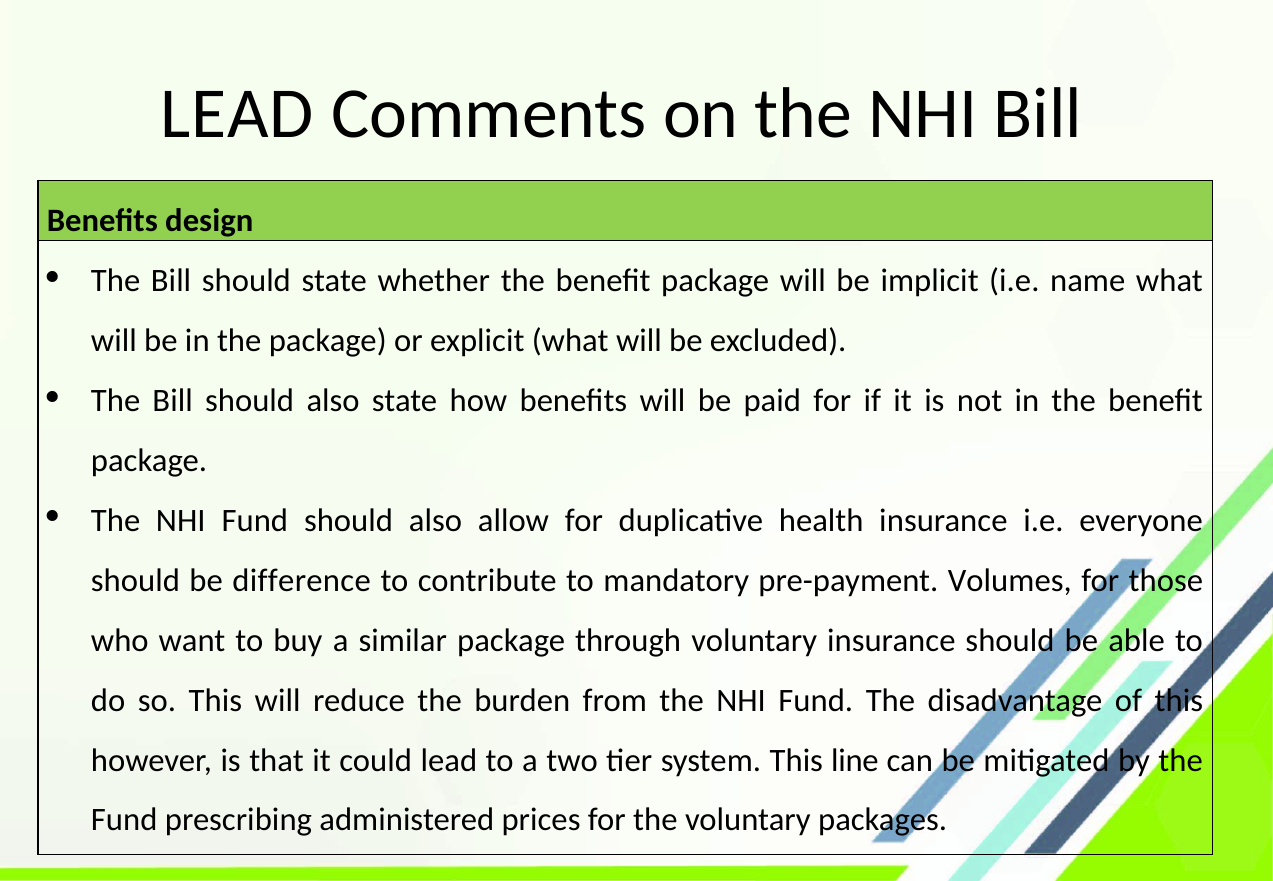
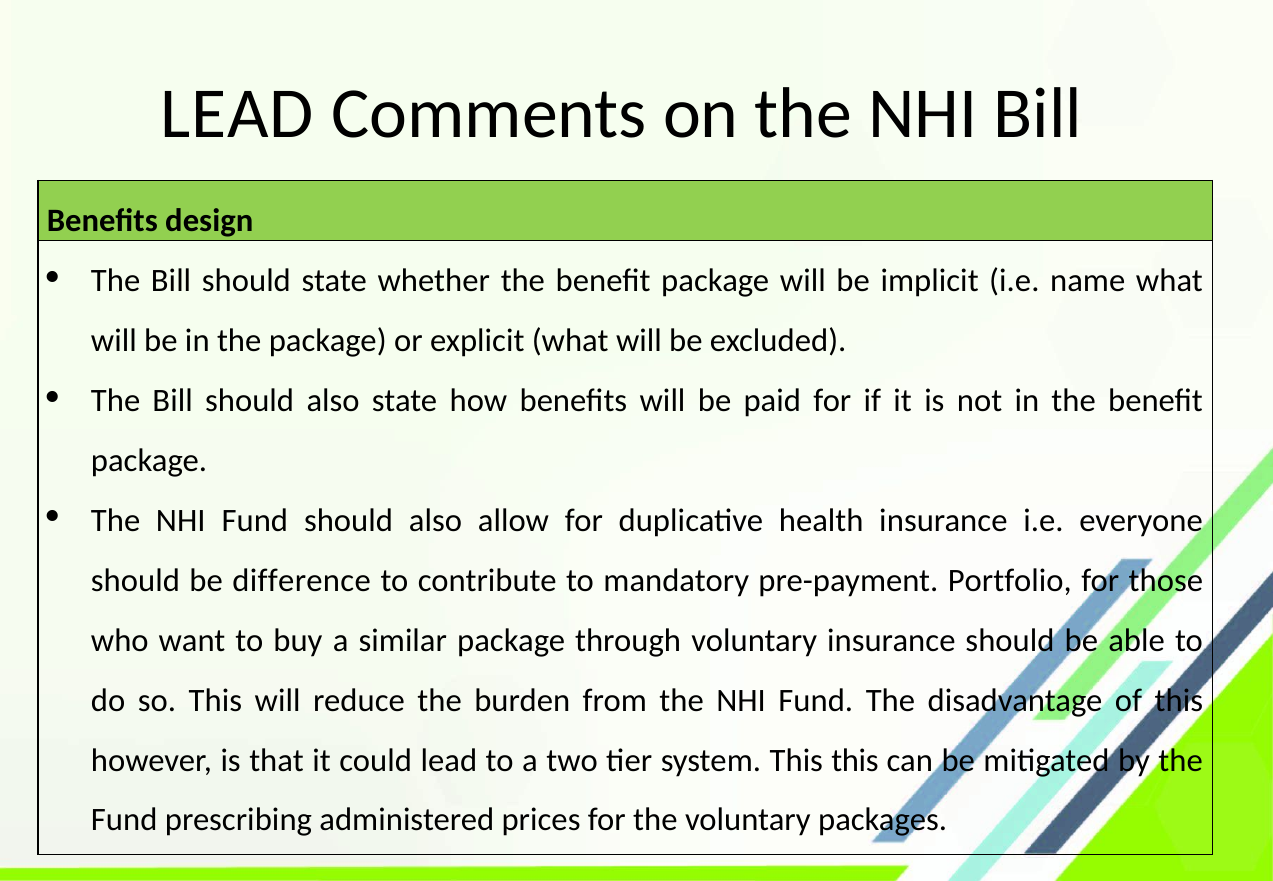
Volumes: Volumes -> Portfolio
This line: line -> this
